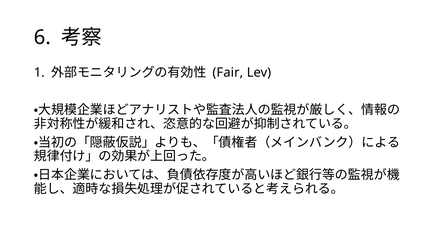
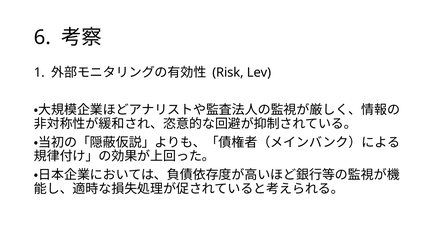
Fair: Fair -> Risk
